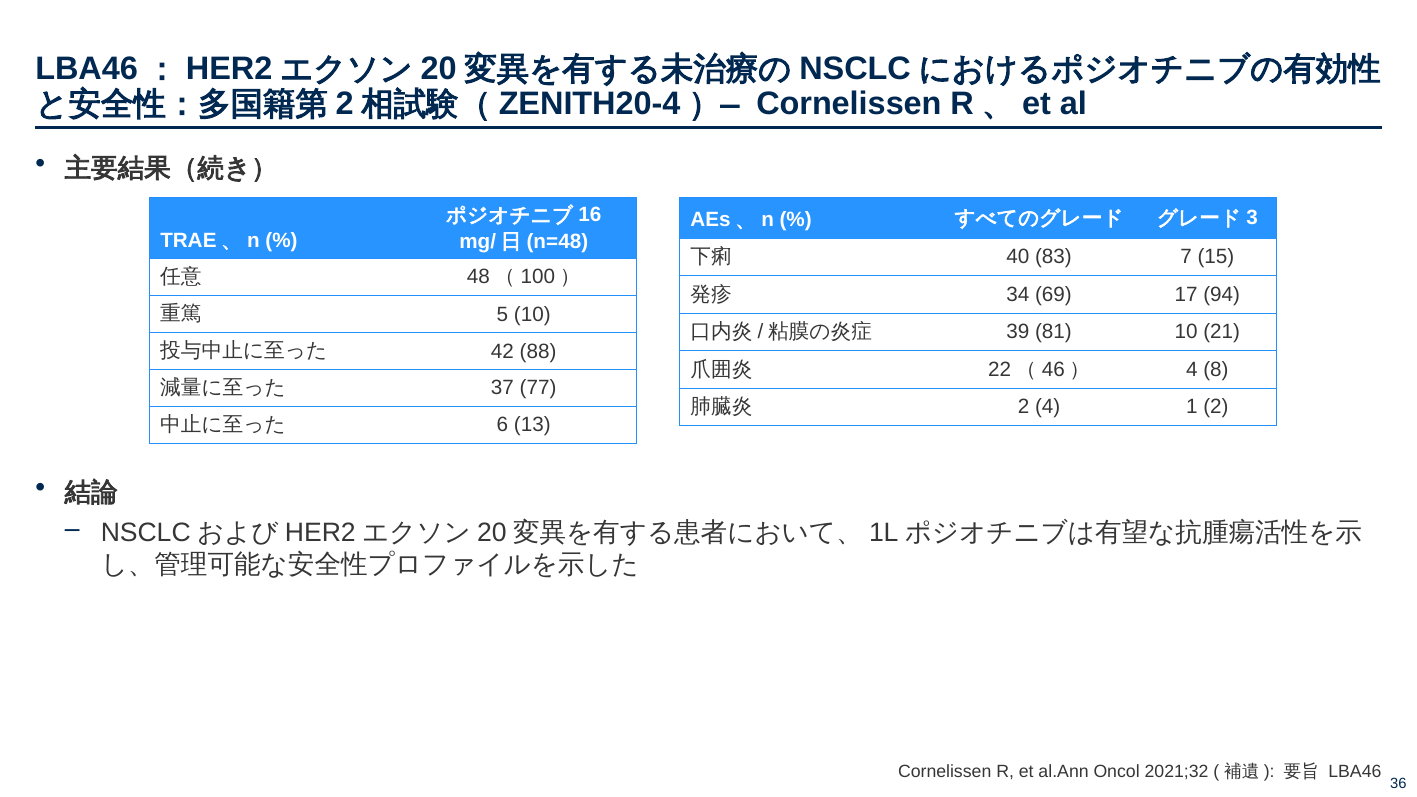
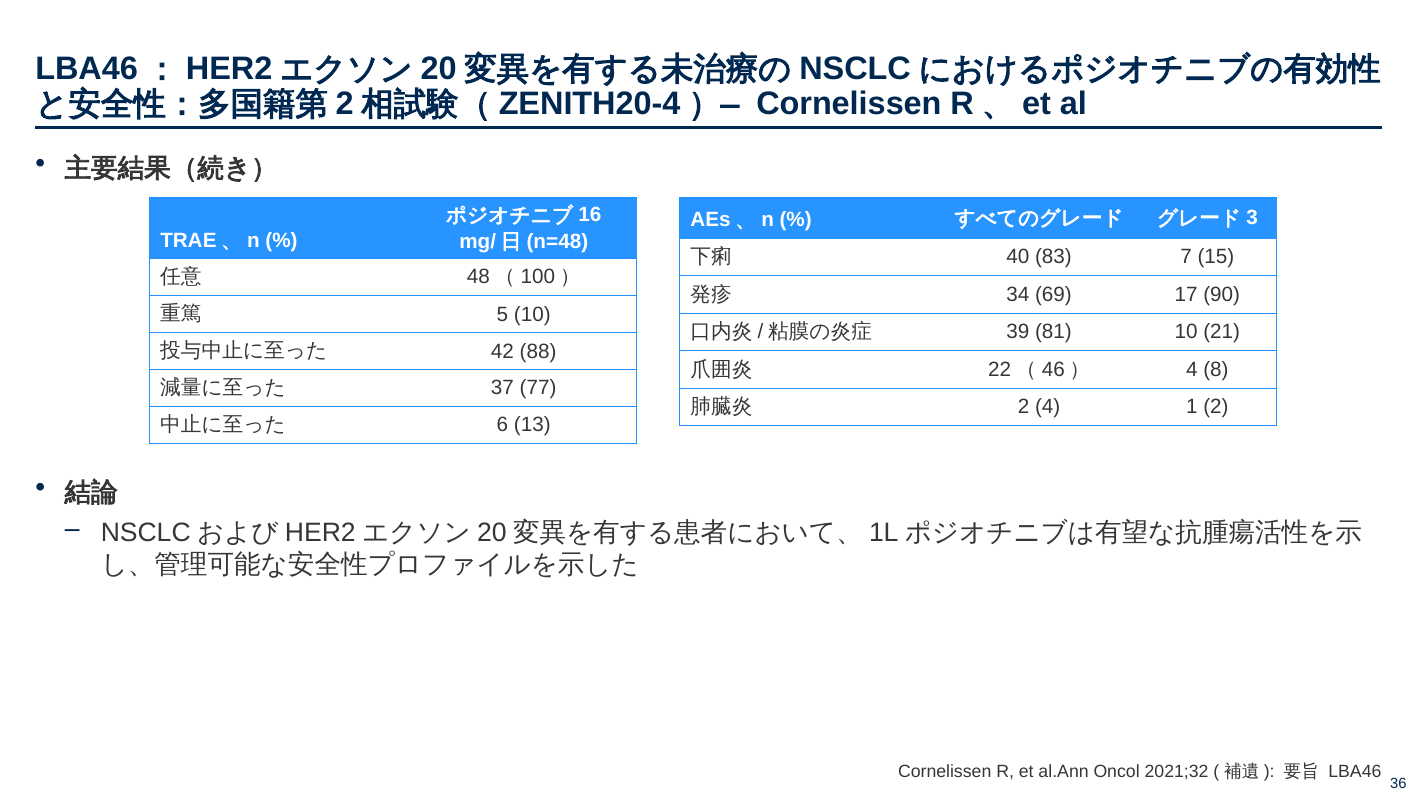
94: 94 -> 90
